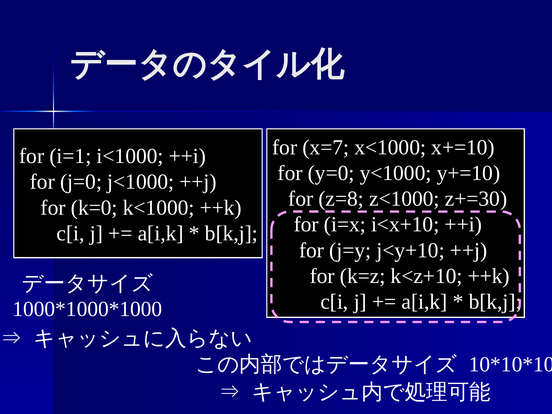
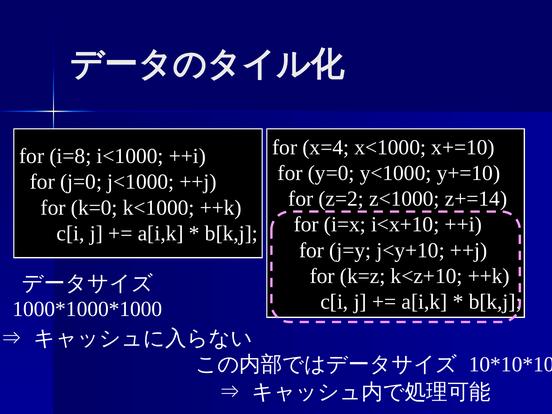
x=7: x=7 -> x=4
i=1: i=1 -> i=8
z=8: z=8 -> z=2
z+=30: z+=30 -> z+=14
